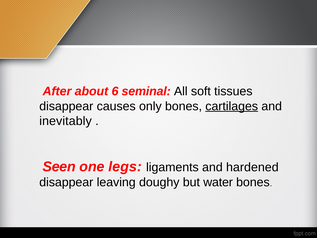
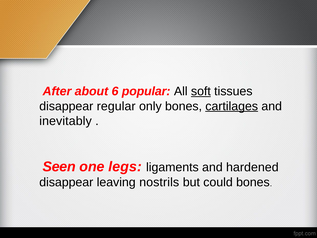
seminal: seminal -> popular
soft underline: none -> present
causes: causes -> regular
doughy: doughy -> nostrils
water: water -> could
